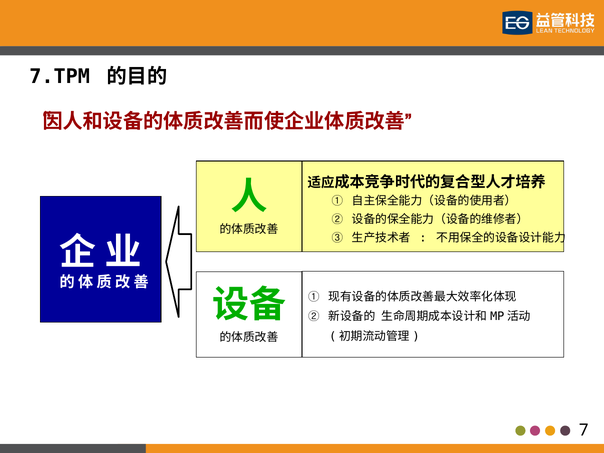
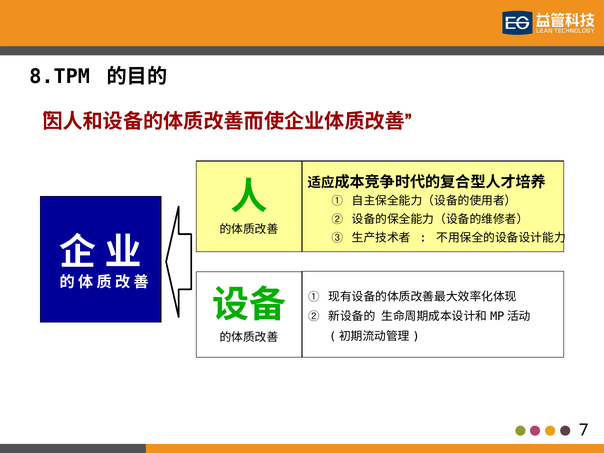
7.TPM: 7.TPM -> 8.TPM
